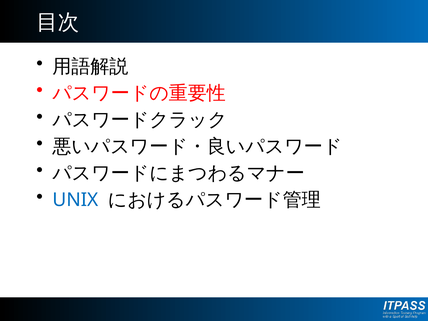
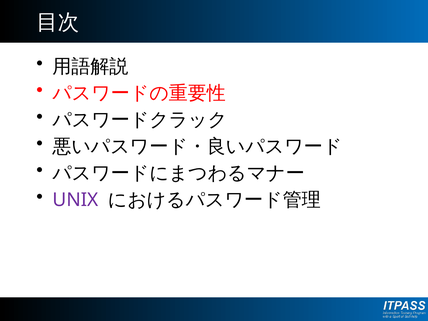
UNIX colour: blue -> purple
